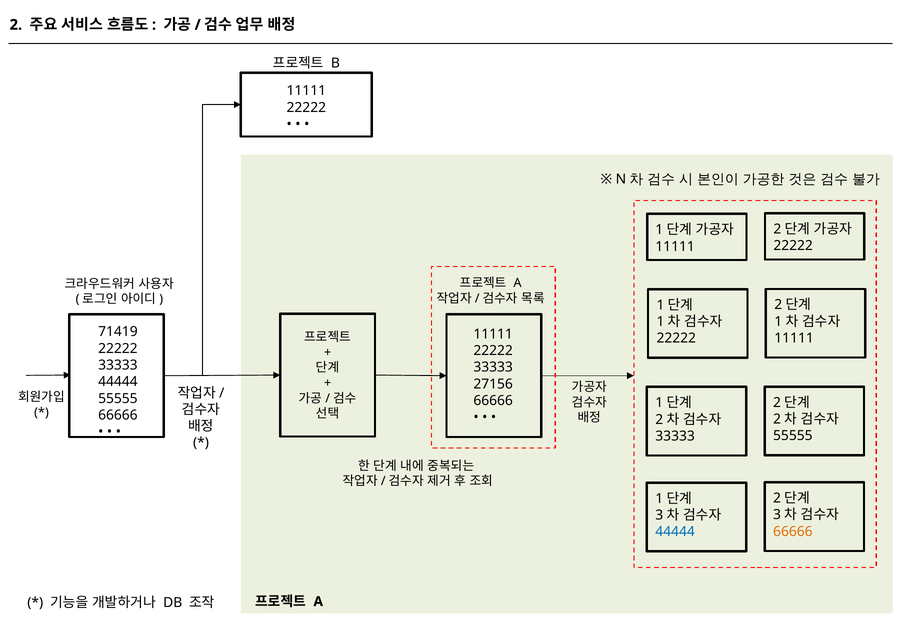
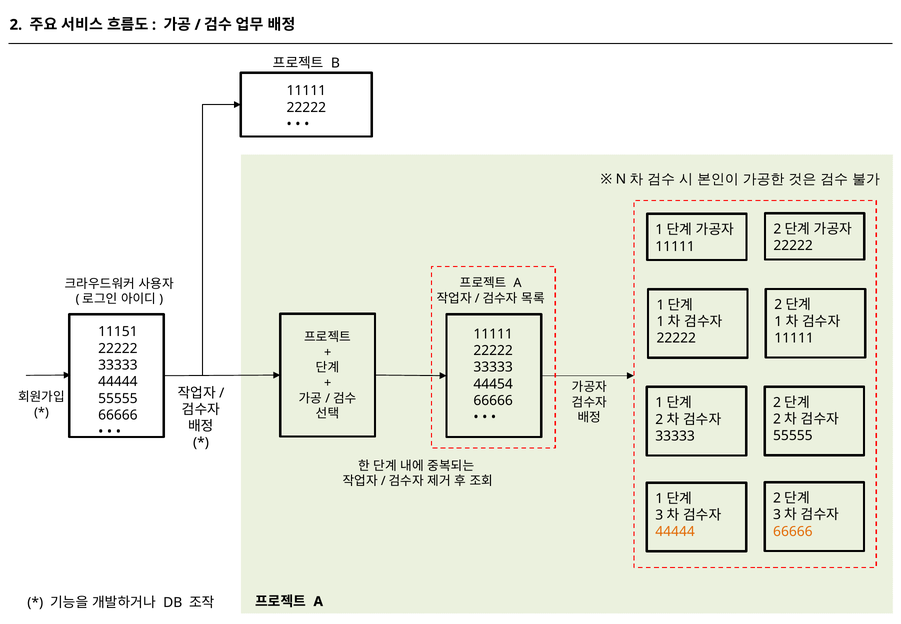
71419: 71419 -> 11151
27156: 27156 -> 44454
44444 at (675, 532) colour: blue -> orange
